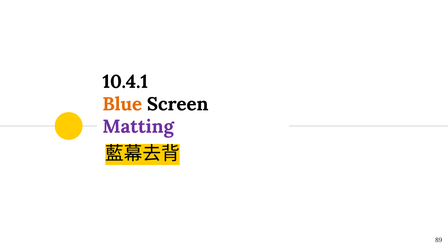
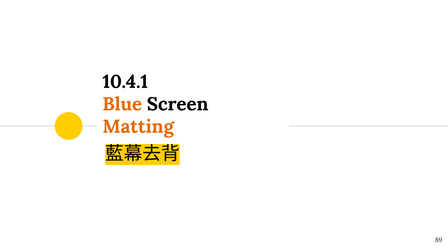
Matting colour: purple -> orange
